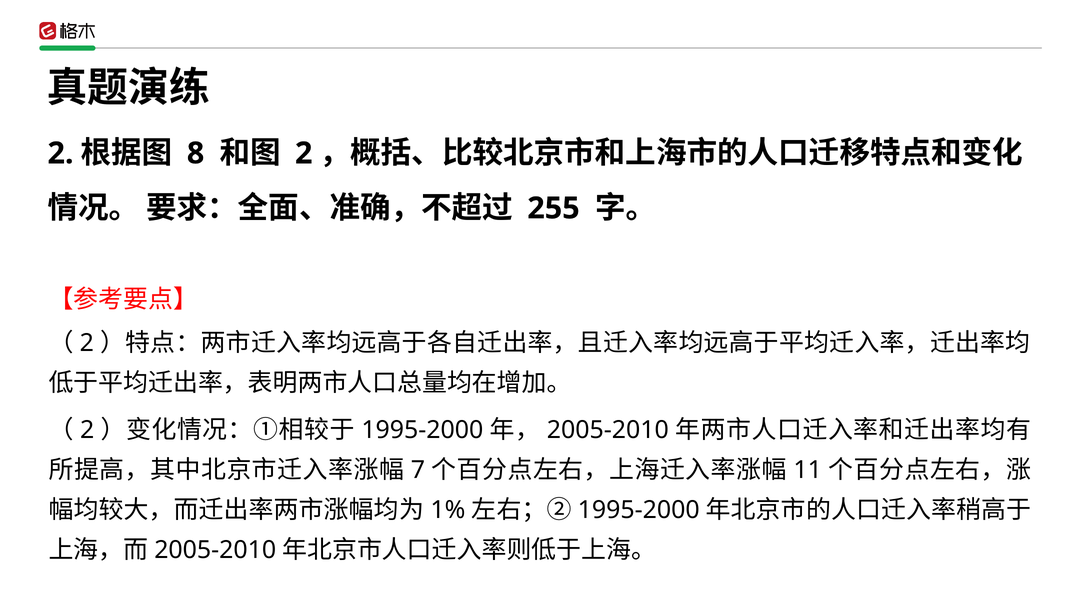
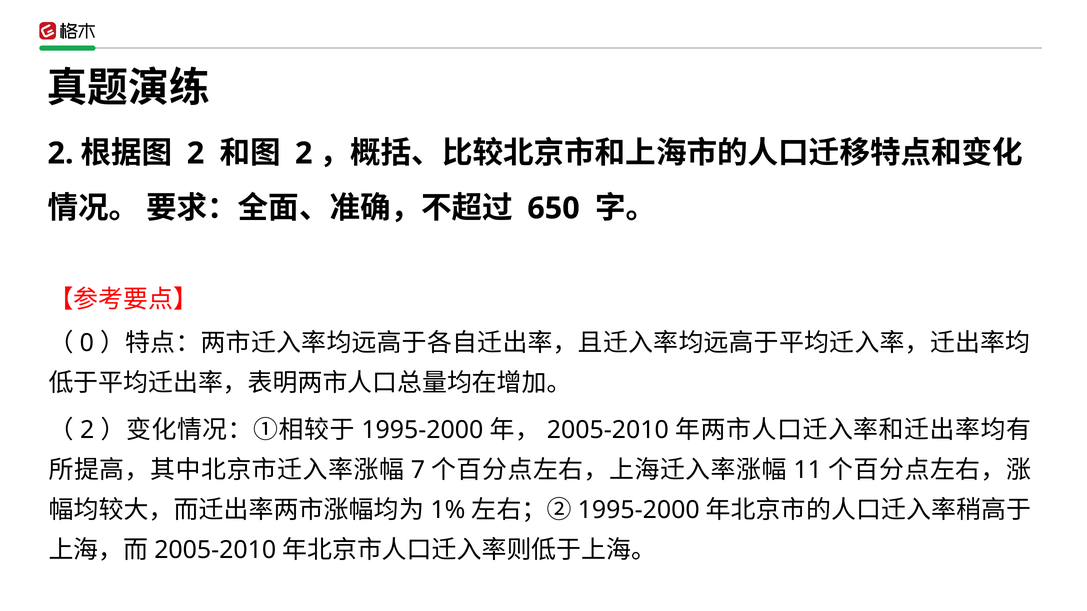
8 at (196, 153): 8 -> 2
255: 255 -> 650
2 at (87, 343): 2 -> 0
